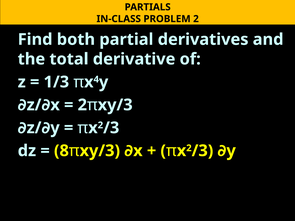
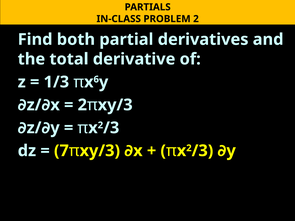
4: 4 -> 6
8: 8 -> 7
